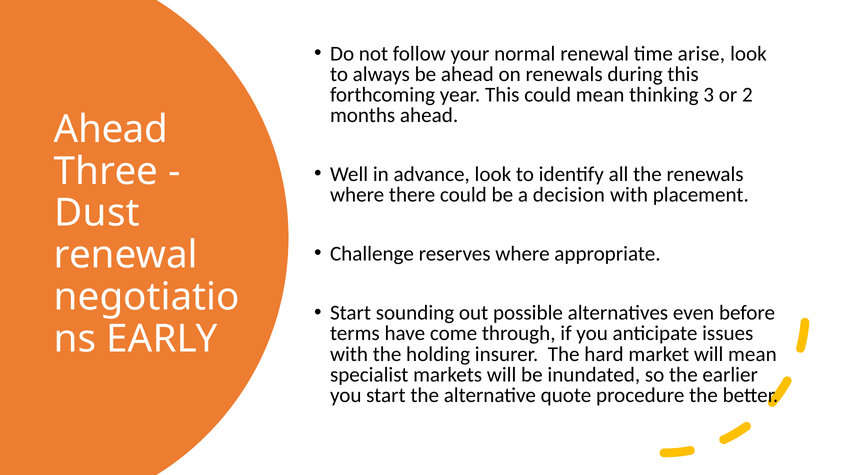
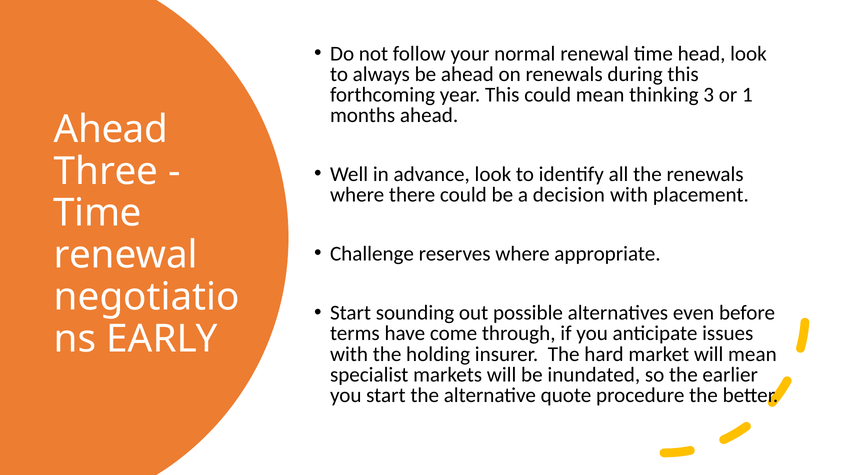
arise: arise -> head
2: 2 -> 1
Dust at (97, 213): Dust -> Time
